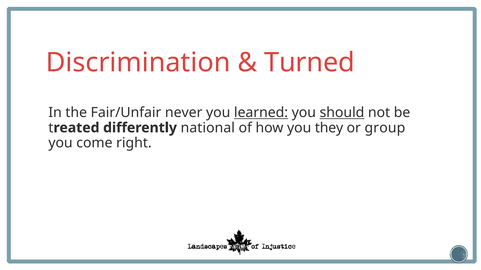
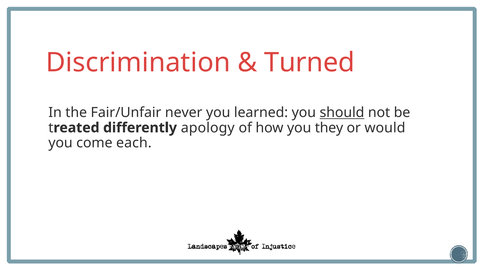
learned underline: present -> none
national: national -> apology
group: group -> would
right: right -> each
